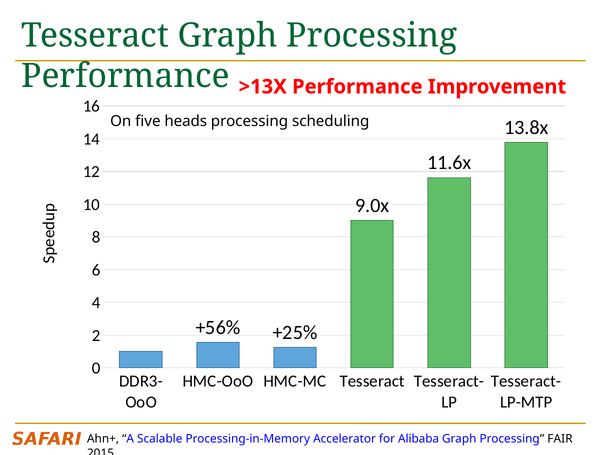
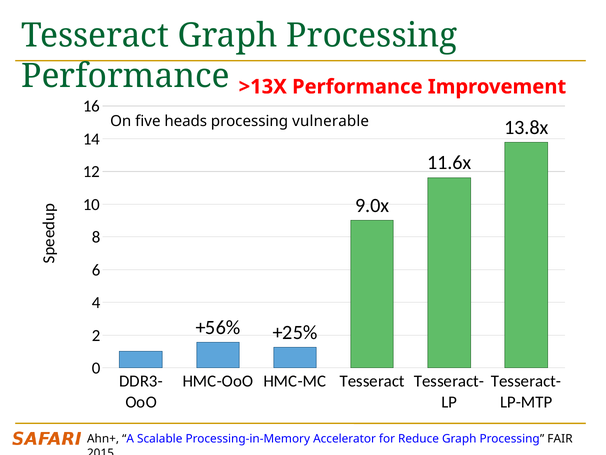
scheduling: scheduling -> vulnerable
Alibaba: Alibaba -> Reduce
